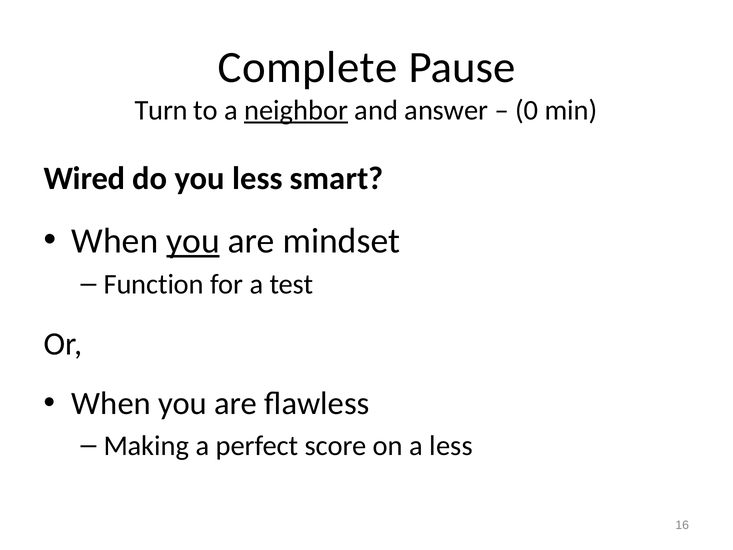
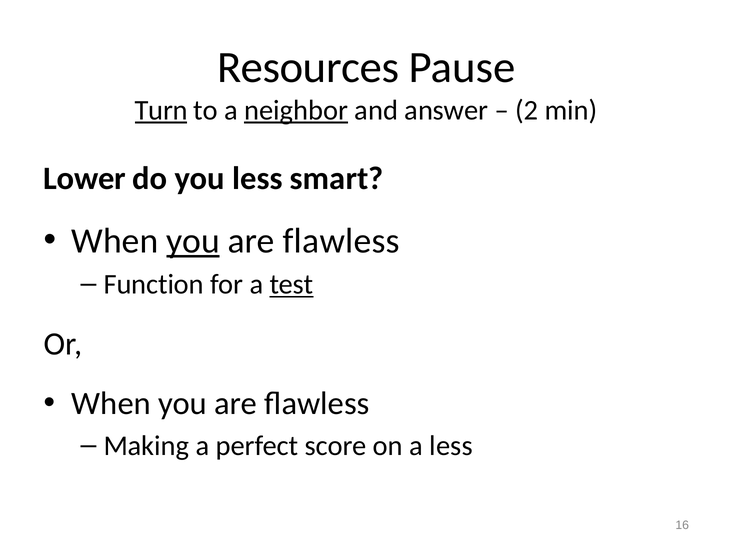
Complete: Complete -> Resources
Turn underline: none -> present
0: 0 -> 2
Wired: Wired -> Lower
mindset at (341, 241): mindset -> flawless
test underline: none -> present
